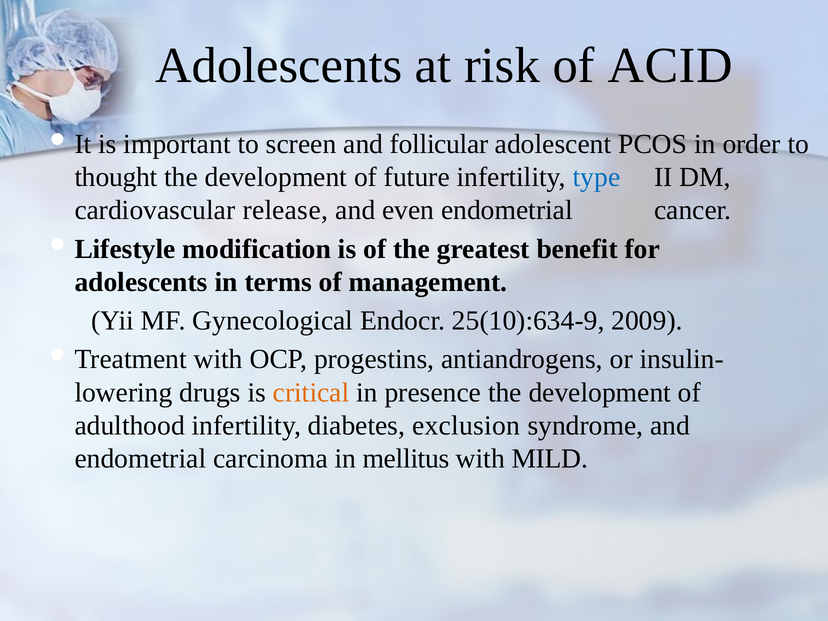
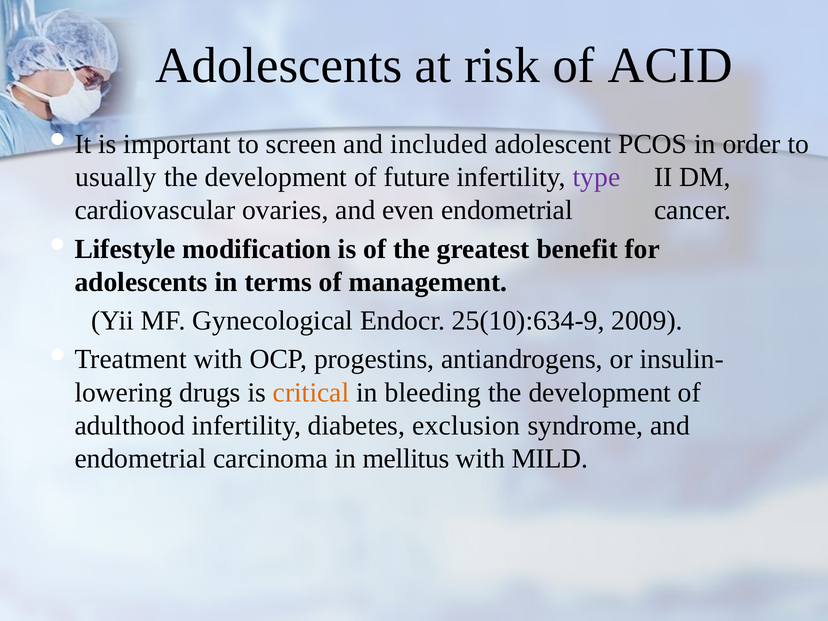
follicular: follicular -> included
thought: thought -> usually
type colour: blue -> purple
release: release -> ovaries
presence: presence -> bleeding
